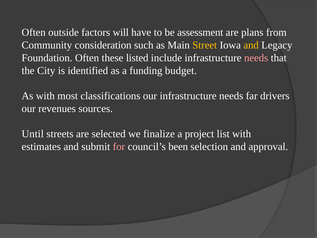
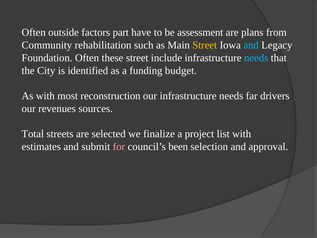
will: will -> part
consideration: consideration -> rehabilitation
and at (251, 45) colour: yellow -> light blue
these listed: listed -> street
needs at (256, 58) colour: pink -> light blue
classifications: classifications -> reconstruction
Until: Until -> Total
